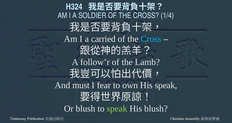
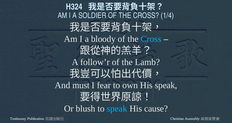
carried: carried -> bloody
speak at (117, 109) colour: light green -> light blue
His blush: blush -> cause
